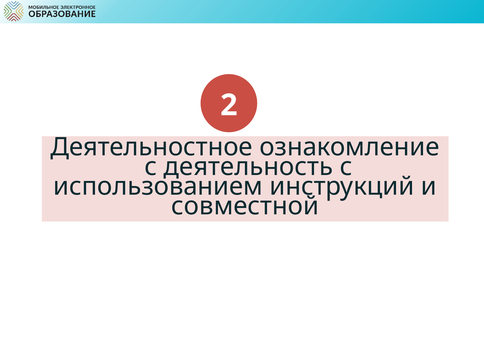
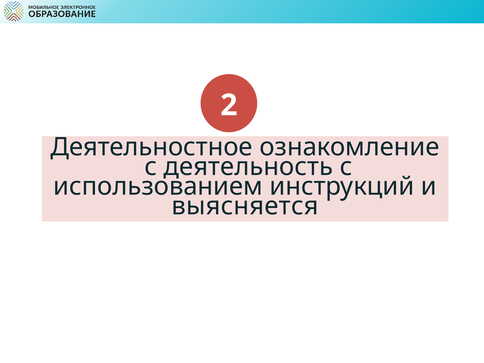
совместной: совместной -> выясняется
